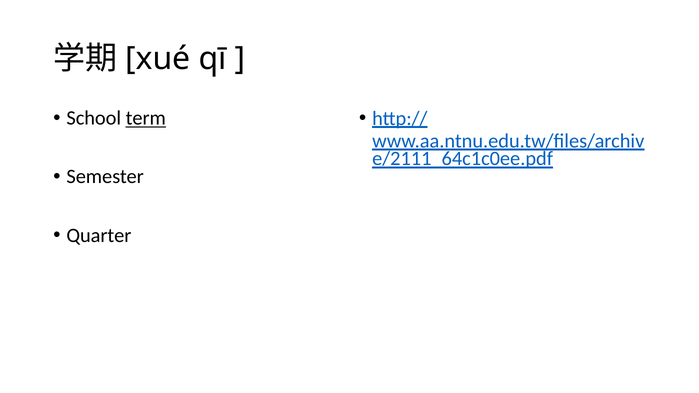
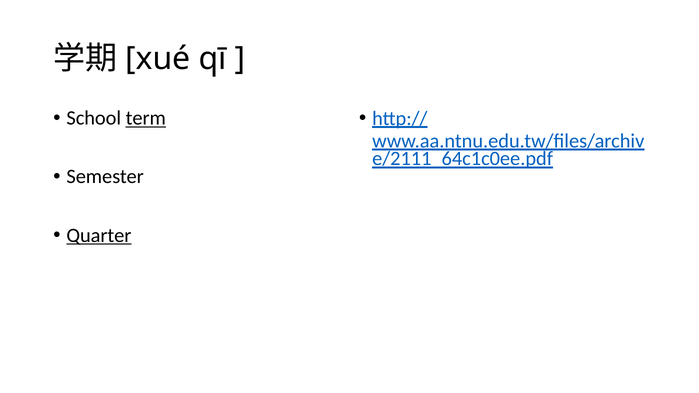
Quarter underline: none -> present
